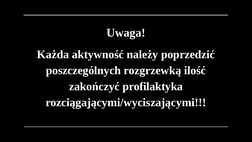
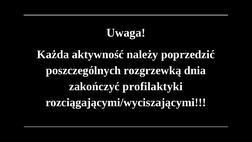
ilość: ilość -> dnia
profilaktyka: profilaktyka -> profilaktyki
